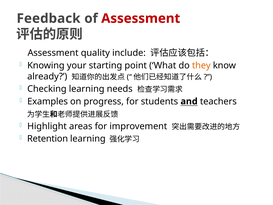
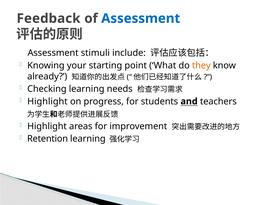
Assessment at (141, 18) colour: red -> blue
quality: quality -> stimuli
Examples at (48, 101): Examples -> Highlight
